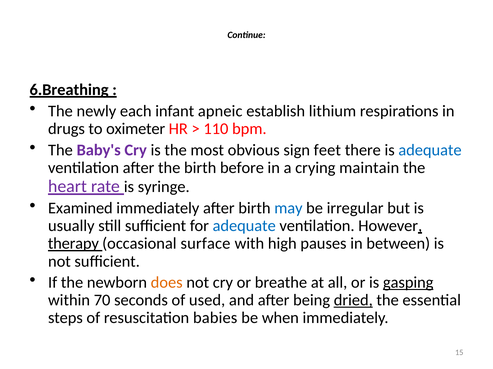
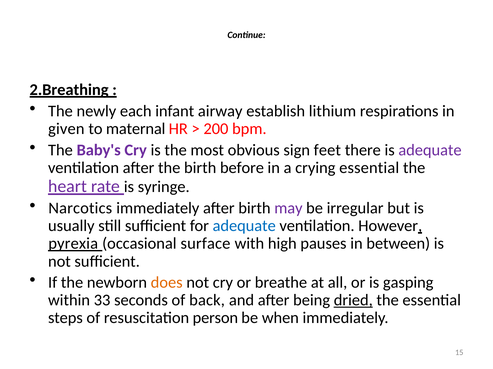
6.Breathing: 6.Breathing -> 2.Breathing
apneic: apneic -> airway
drugs: drugs -> given
oximeter: oximeter -> maternal
110: 110 -> 200
adequate at (430, 150) colour: blue -> purple
crying maintain: maintain -> essential
Examined: Examined -> Narcotics
may colour: blue -> purple
therapy: therapy -> pyrexia
gasping underline: present -> none
70: 70 -> 33
used: used -> back
babies: babies -> person
